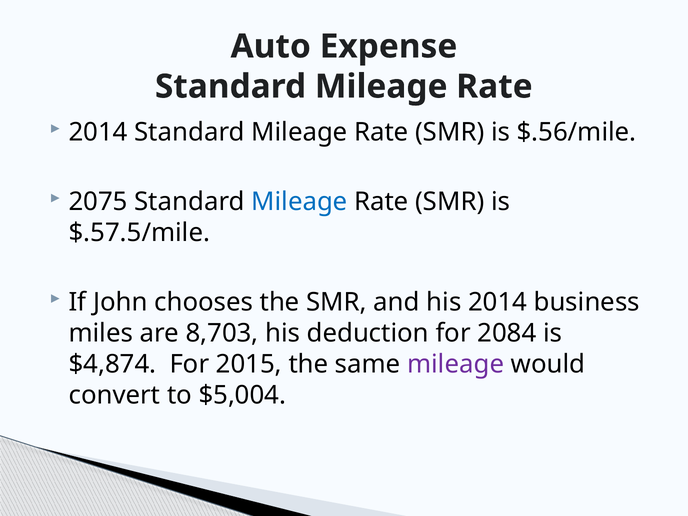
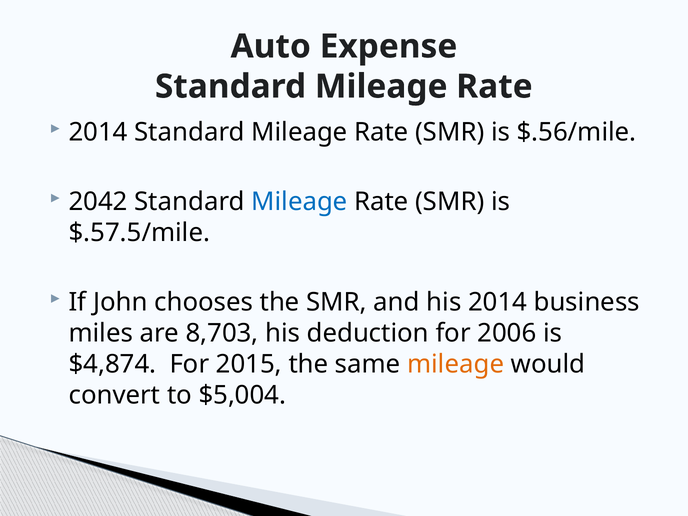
2075: 2075 -> 2042
2084: 2084 -> 2006
mileage at (456, 364) colour: purple -> orange
